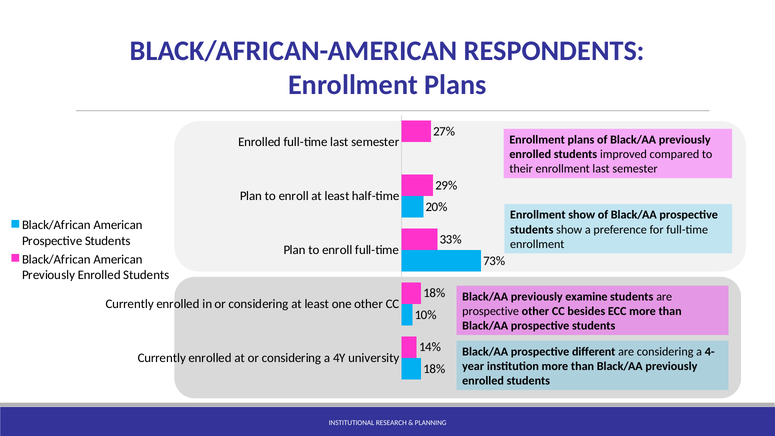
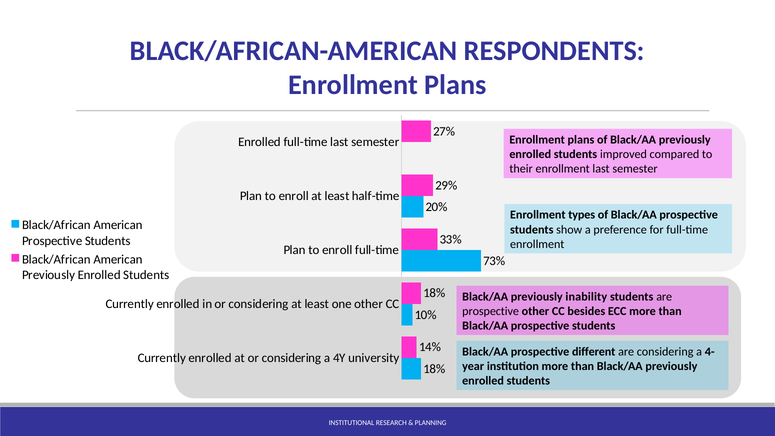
Enrollment show: show -> types
examine: examine -> inability
